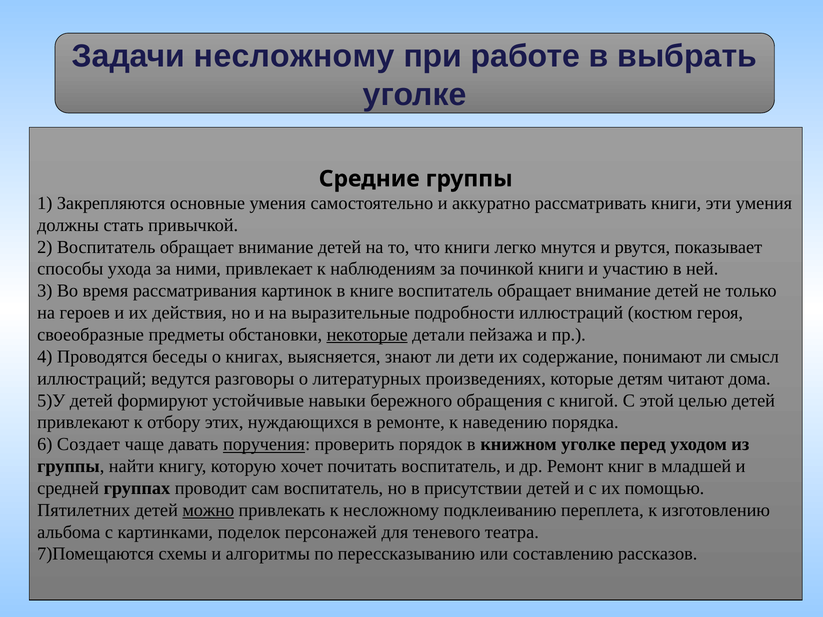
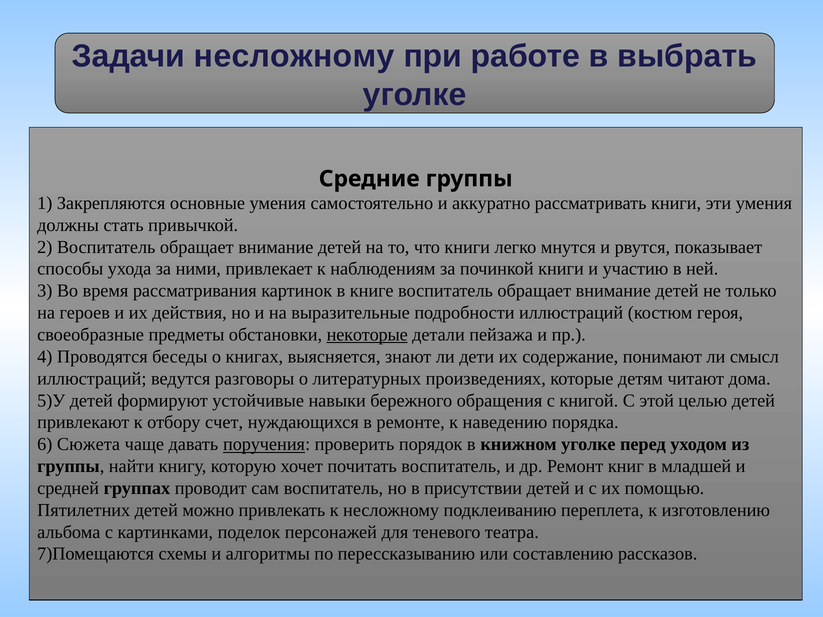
этих: этих -> счет
Создает: Создает -> Сюжета
можно underline: present -> none
